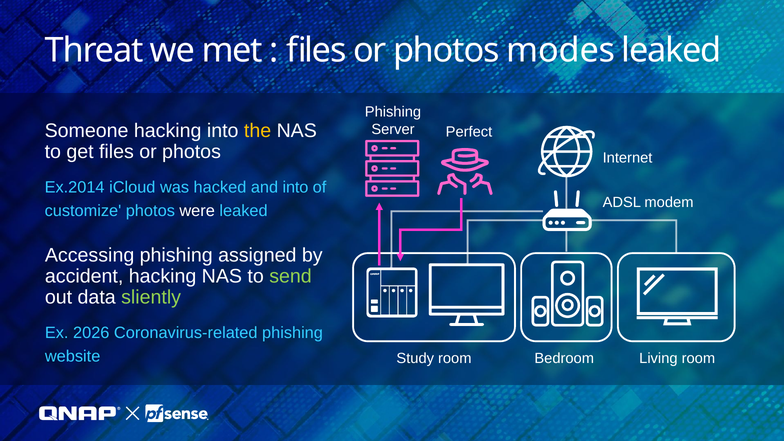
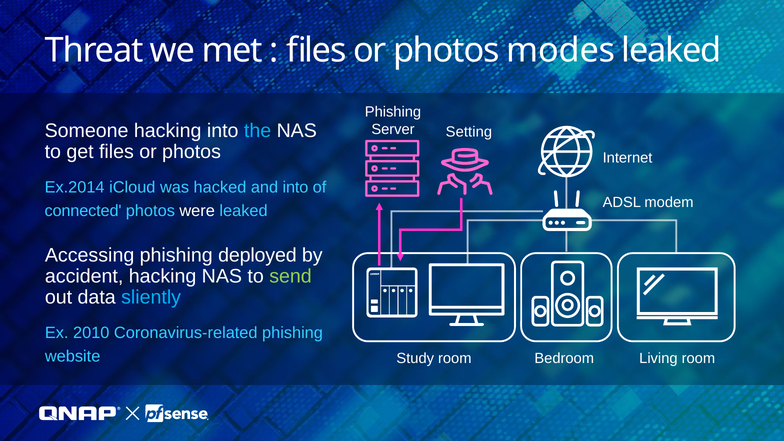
the colour: yellow -> light blue
Perfect: Perfect -> Setting
customize: customize -> connected
assigned: assigned -> deployed
sliently colour: light green -> light blue
2026: 2026 -> 2010
